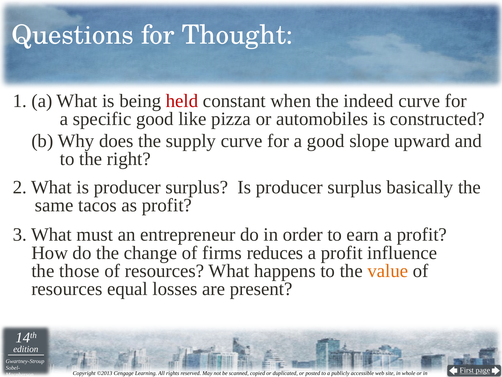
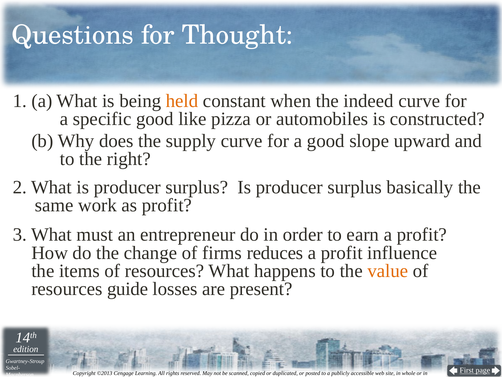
held colour: red -> orange
tacos: tacos -> work
those: those -> items
equal: equal -> guide
